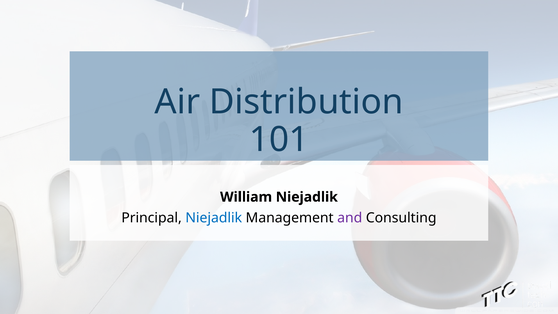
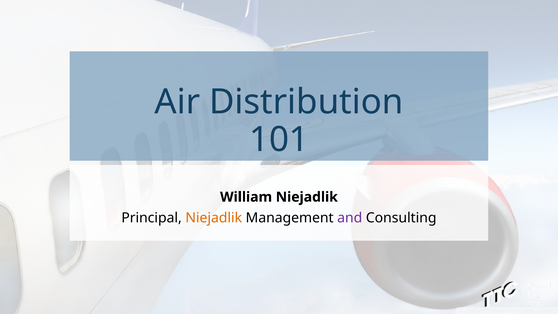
Niejadlik at (214, 218) colour: blue -> orange
